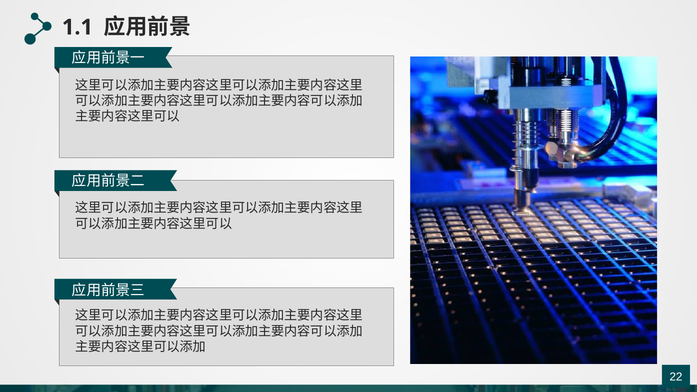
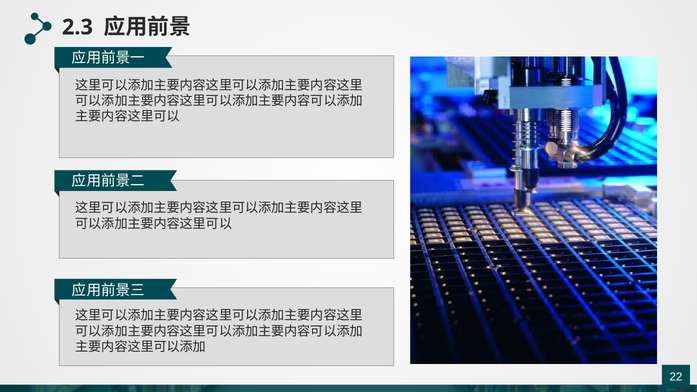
1.1: 1.1 -> 2.3
